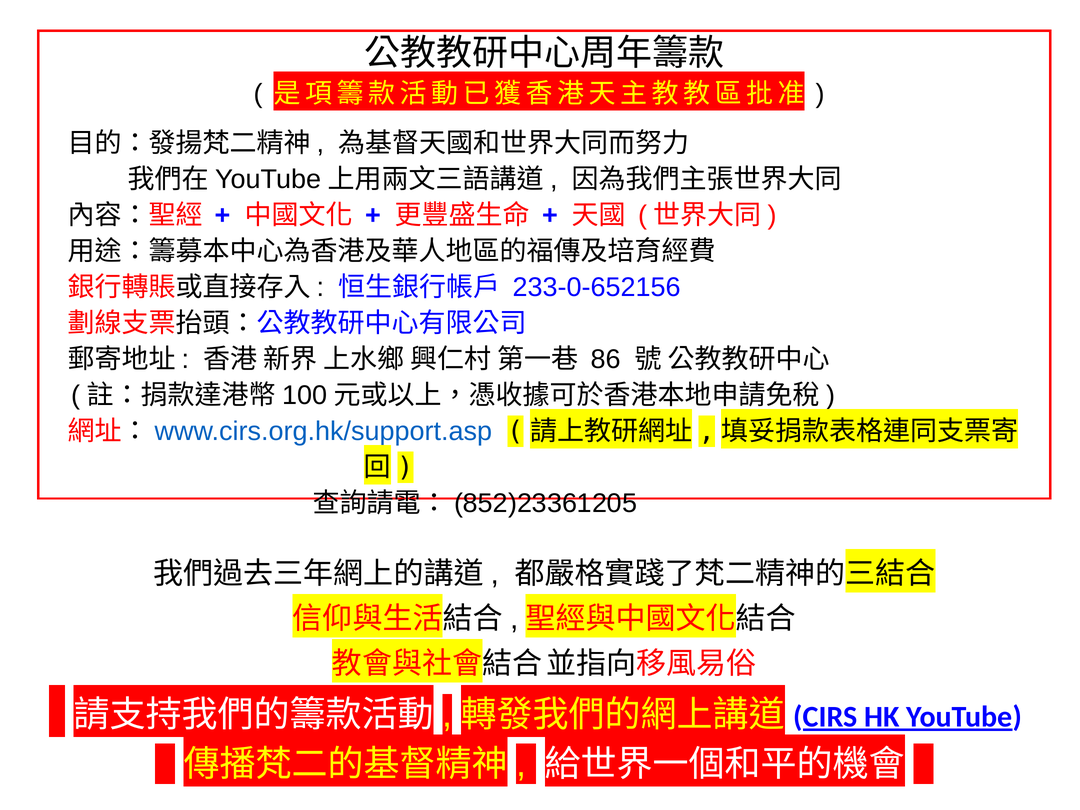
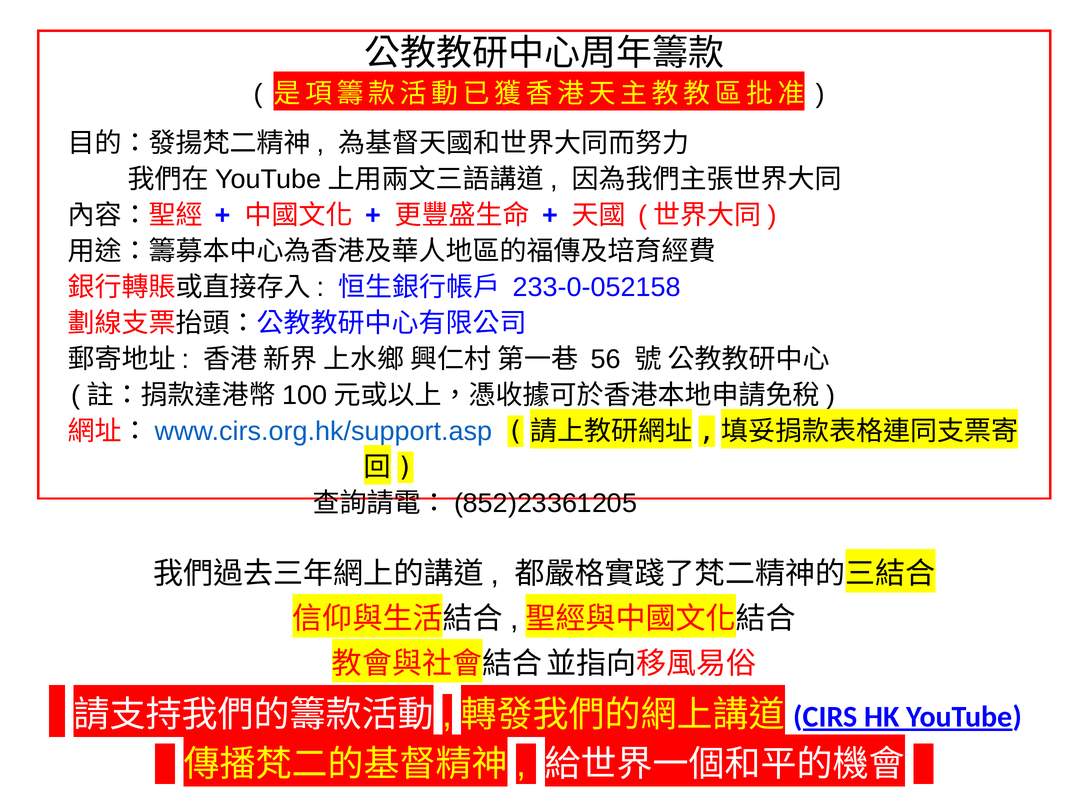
233-0-652156: 233-0-652156 -> 233-0-052158
86: 86 -> 56
